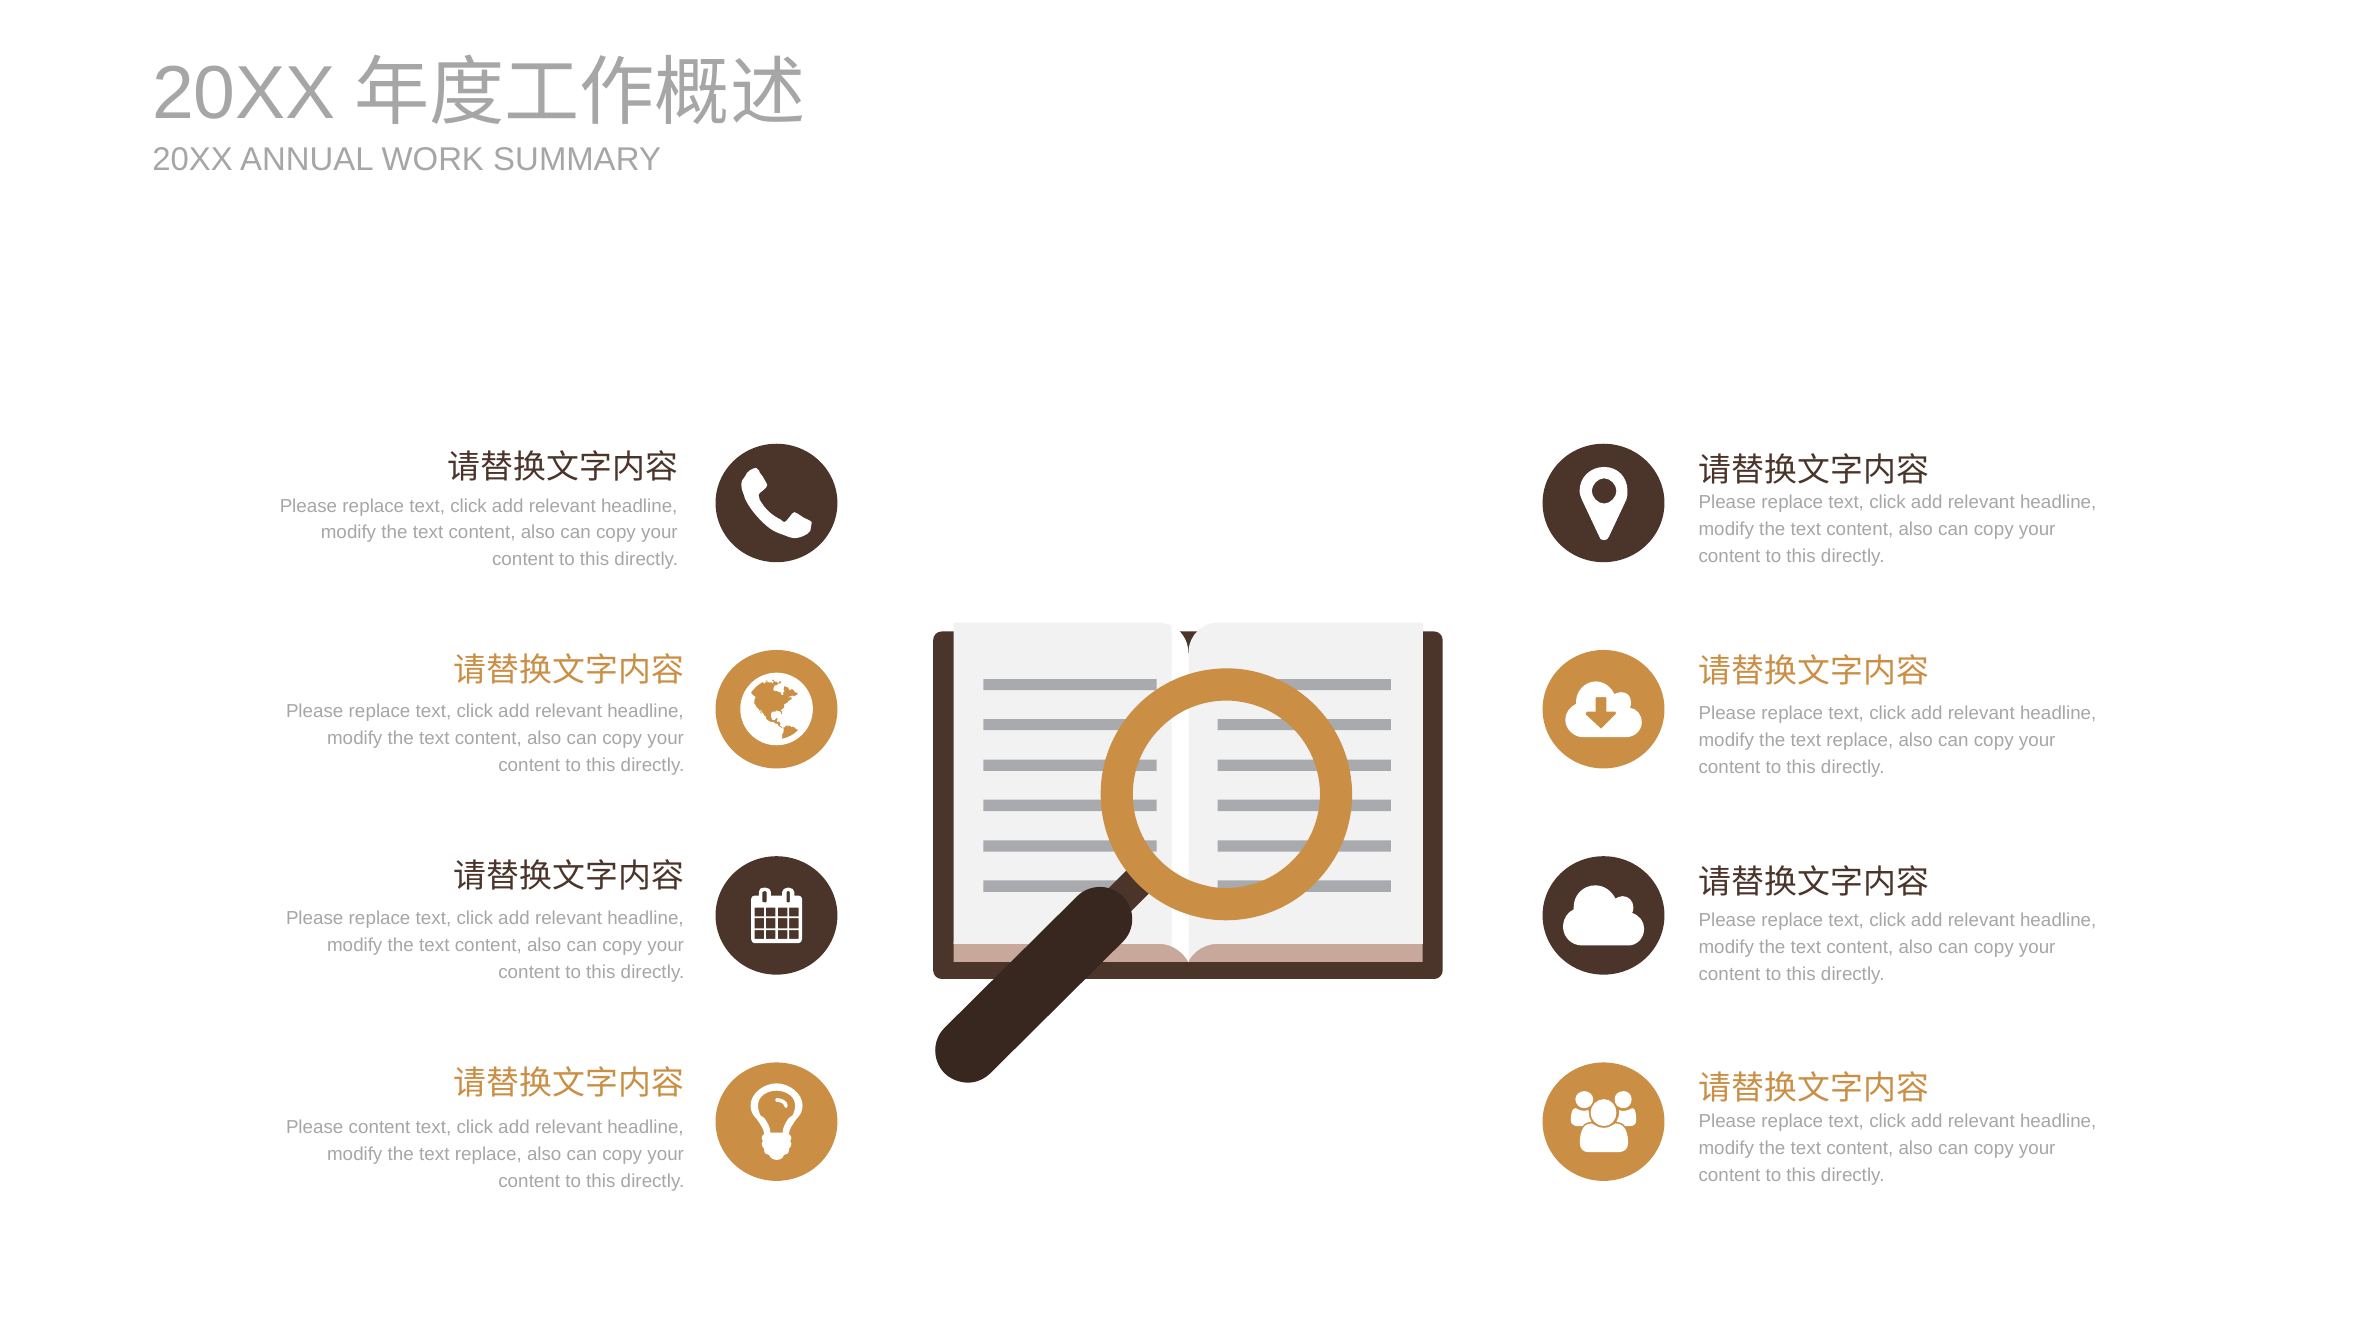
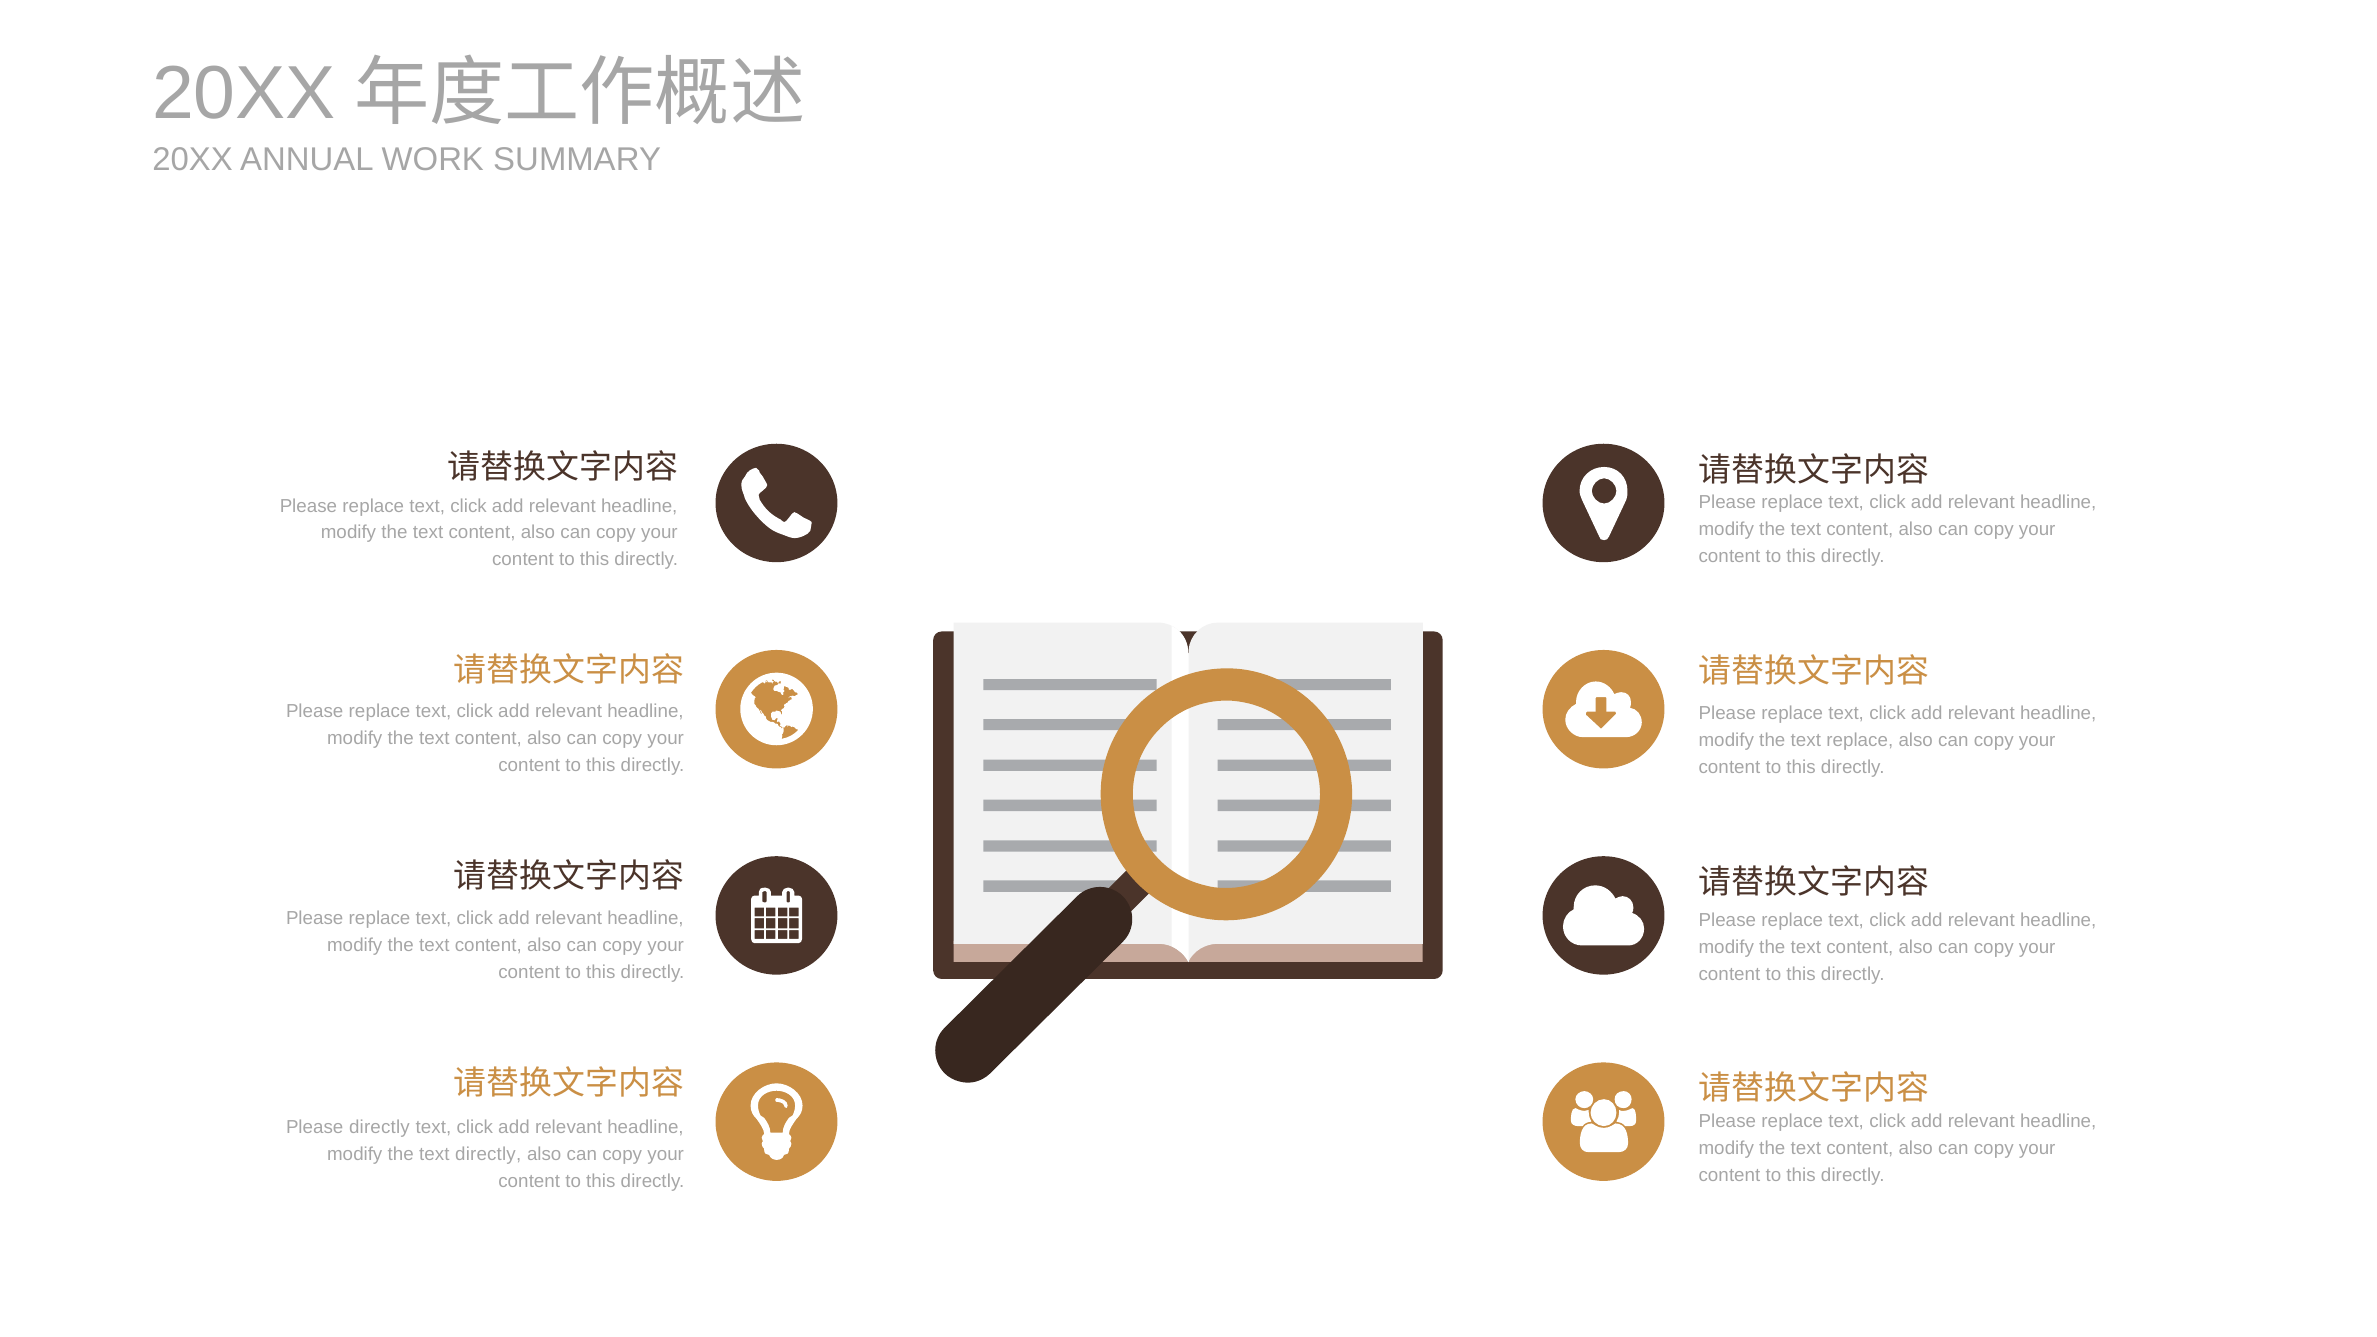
Please content: content -> directly
replace at (488, 1154): replace -> directly
